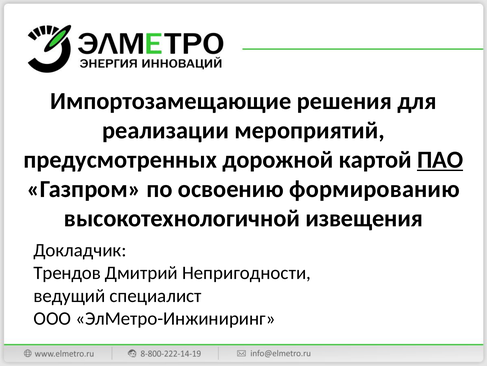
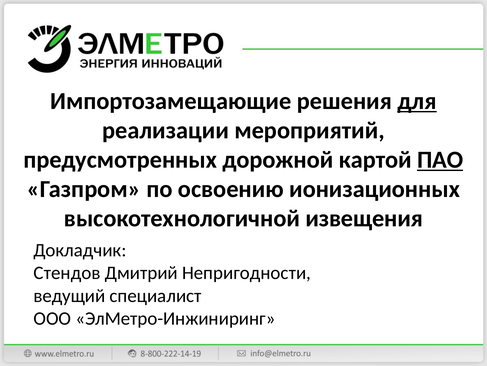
для underline: none -> present
формированию: формированию -> ионизационных
Трендов: Трендов -> Стендов
